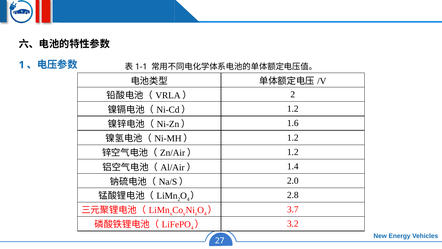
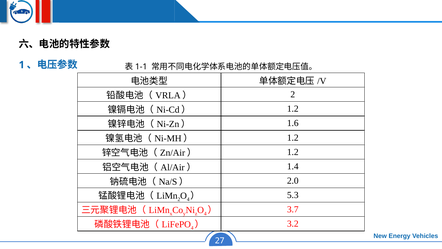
2.8: 2.8 -> 5.3
